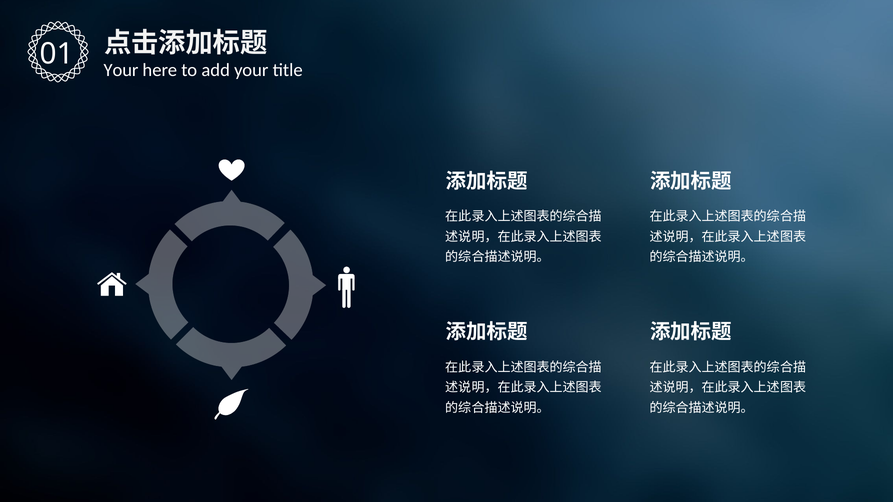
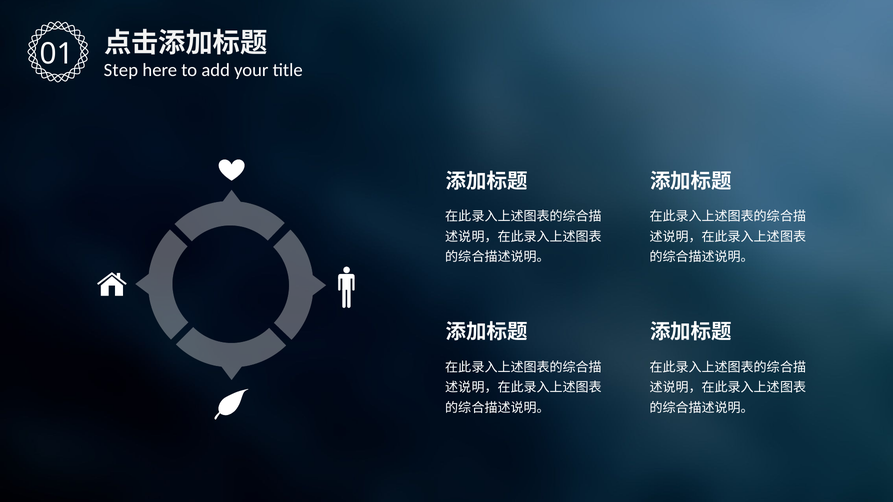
Your at (121, 70): Your -> Step
